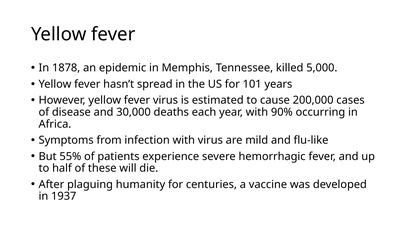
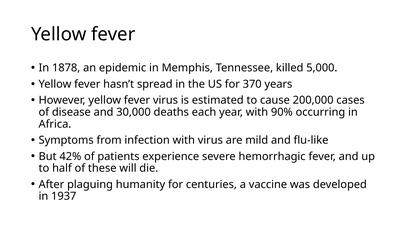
101: 101 -> 370
55%: 55% -> 42%
